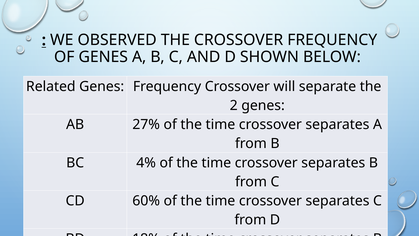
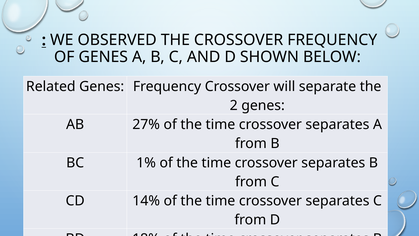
4%: 4% -> 1%
60%: 60% -> 14%
